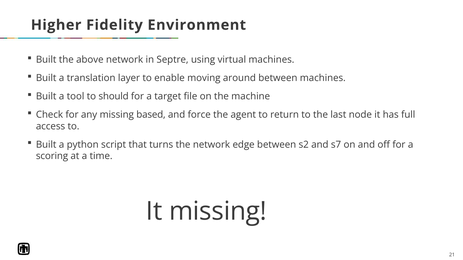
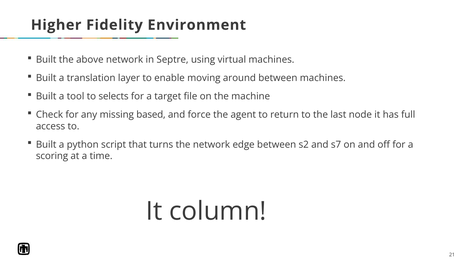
should: should -> selects
It missing: missing -> column
